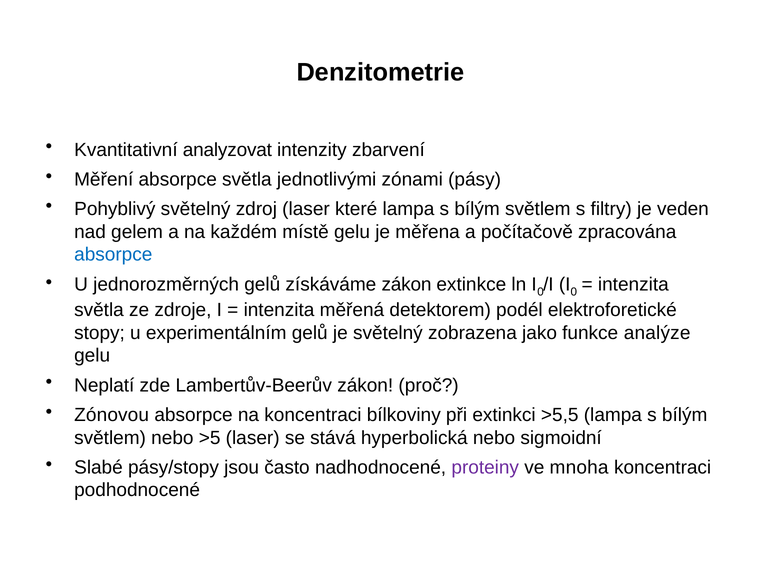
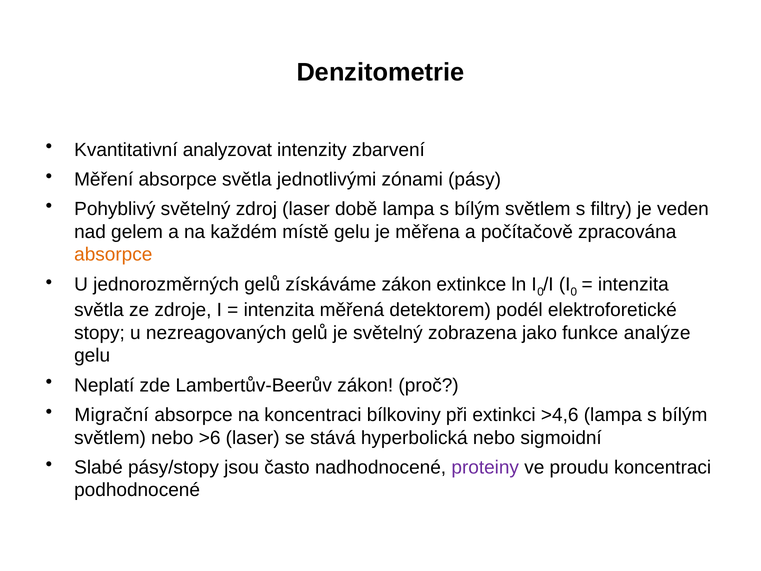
které: které -> době
absorpce at (113, 255) colour: blue -> orange
experimentálním: experimentálním -> nezreagovaných
Zónovou: Zónovou -> Migrační
>5,5: >5,5 -> >4,6
>5: >5 -> >6
mnoha: mnoha -> proudu
